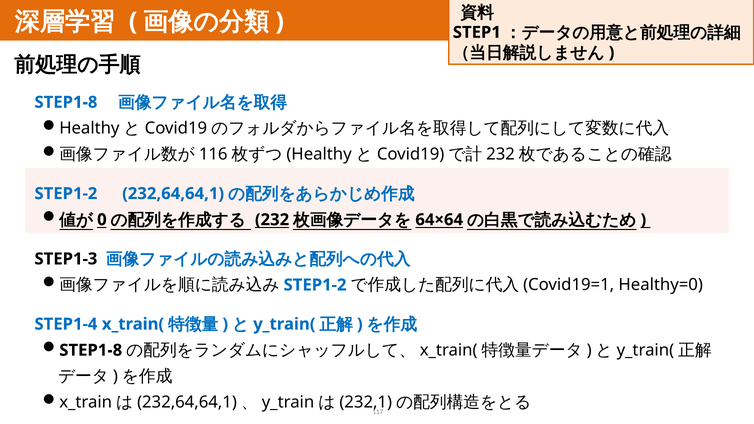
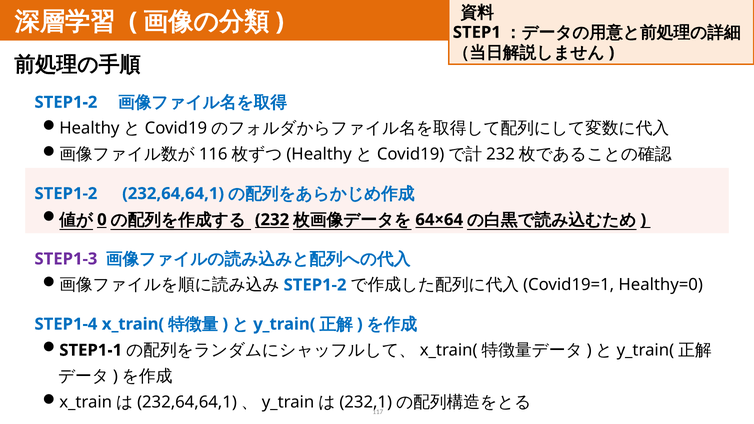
STEP1-8 at (66, 102): STEP1-8 -> STEP1-2
STEP1-3 colour: black -> purple
STEP1-8 at (91, 350): STEP1-8 -> STEP1-1
